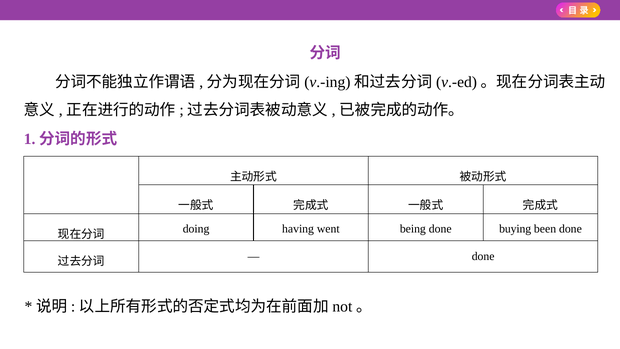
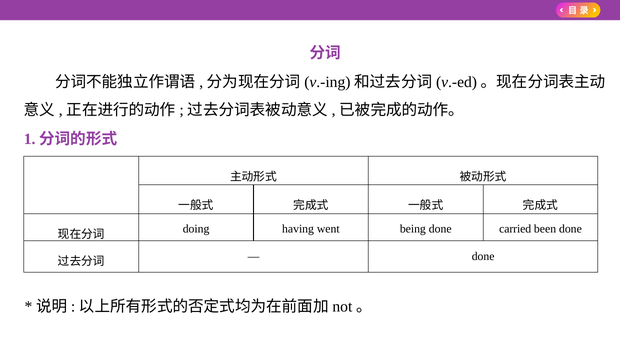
buying: buying -> carried
